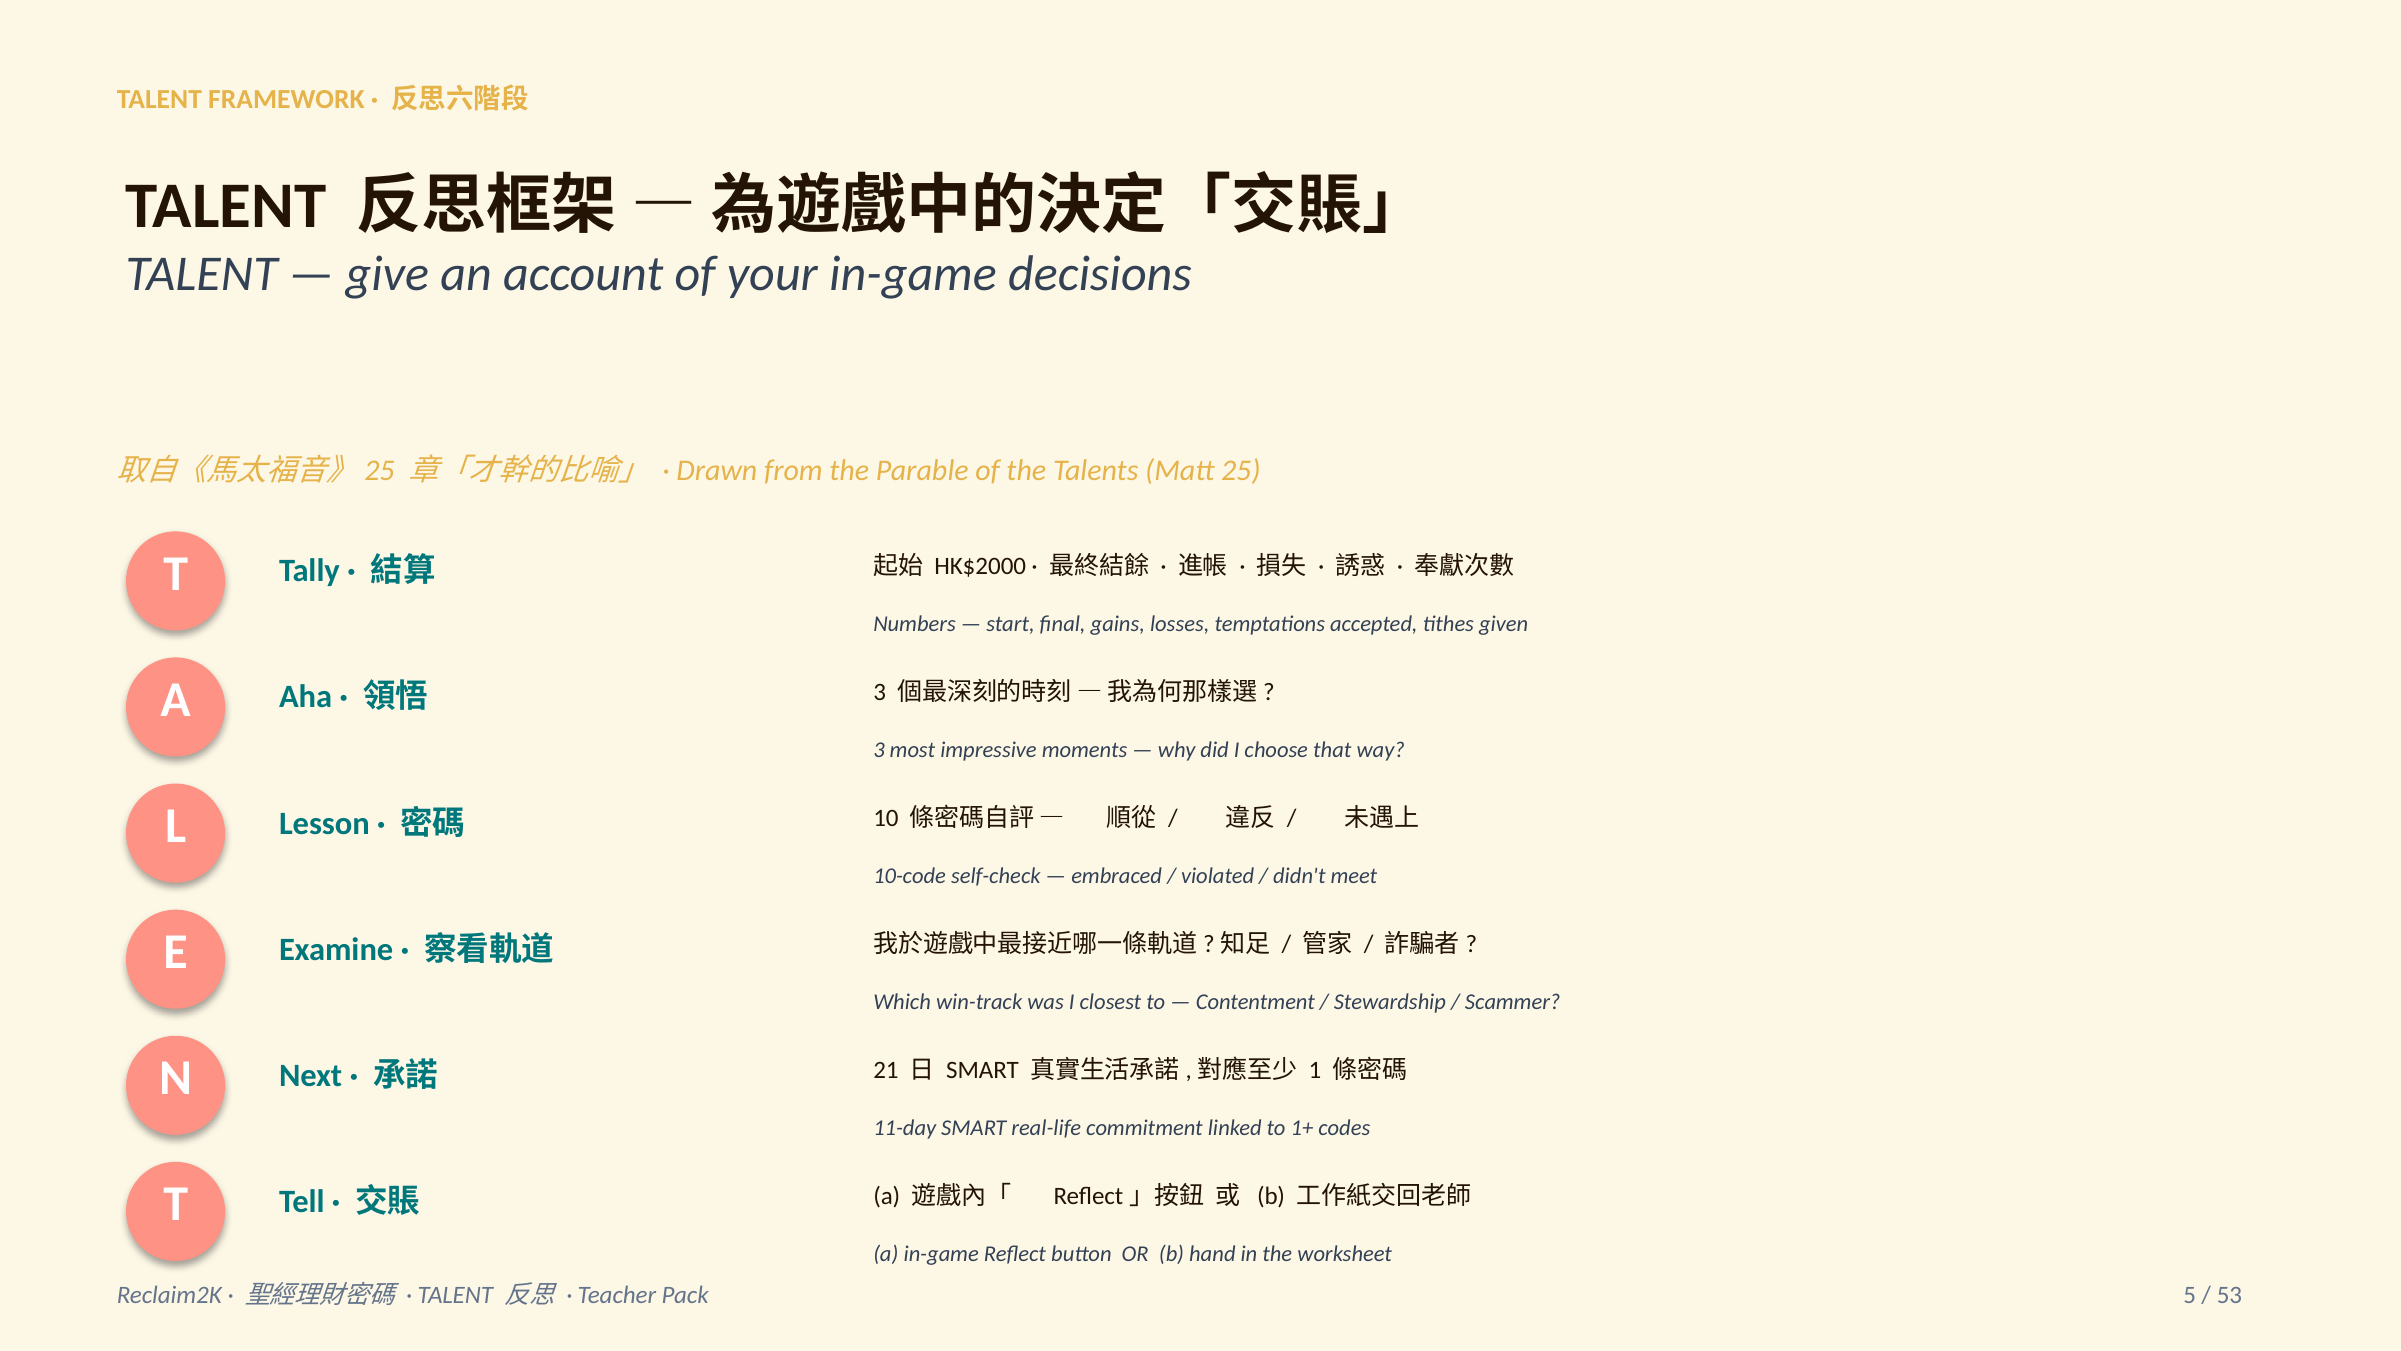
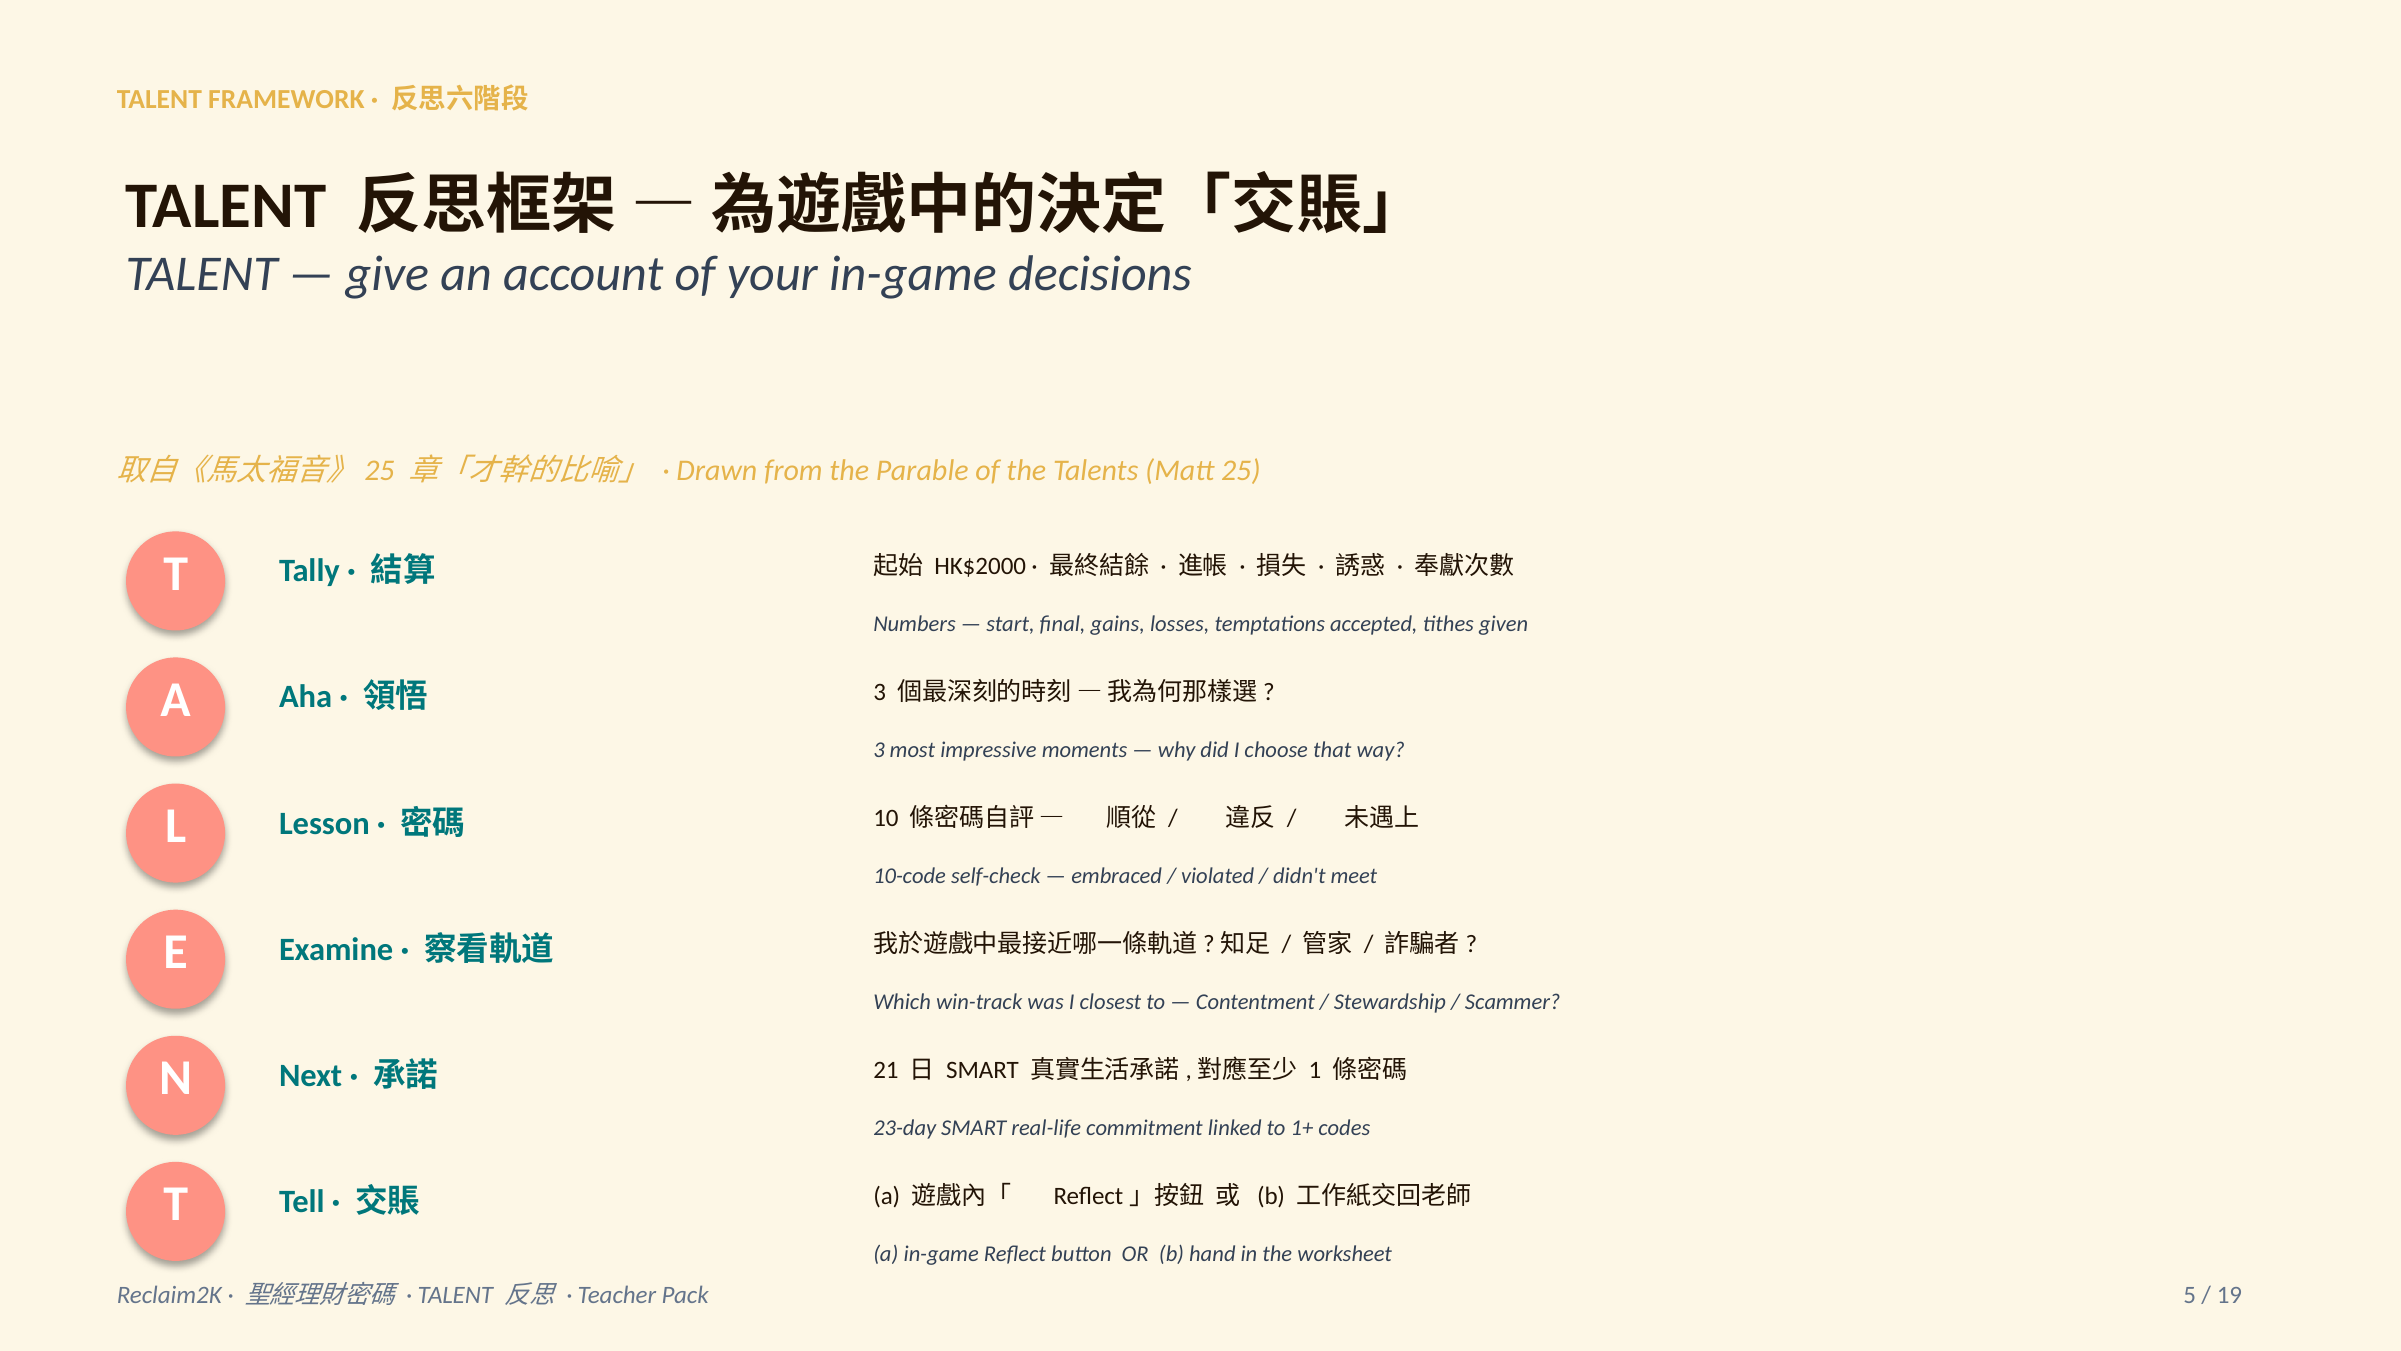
11-day: 11-day -> 23-day
53: 53 -> 19
